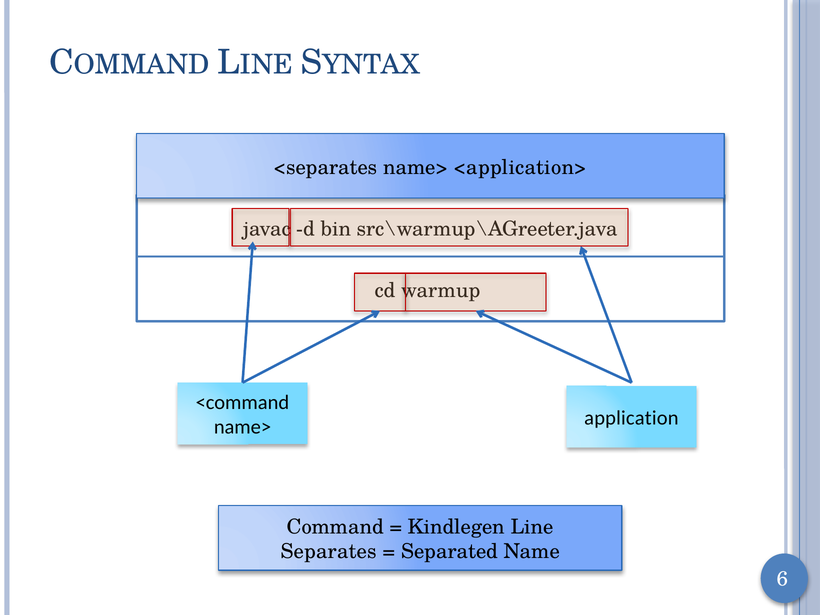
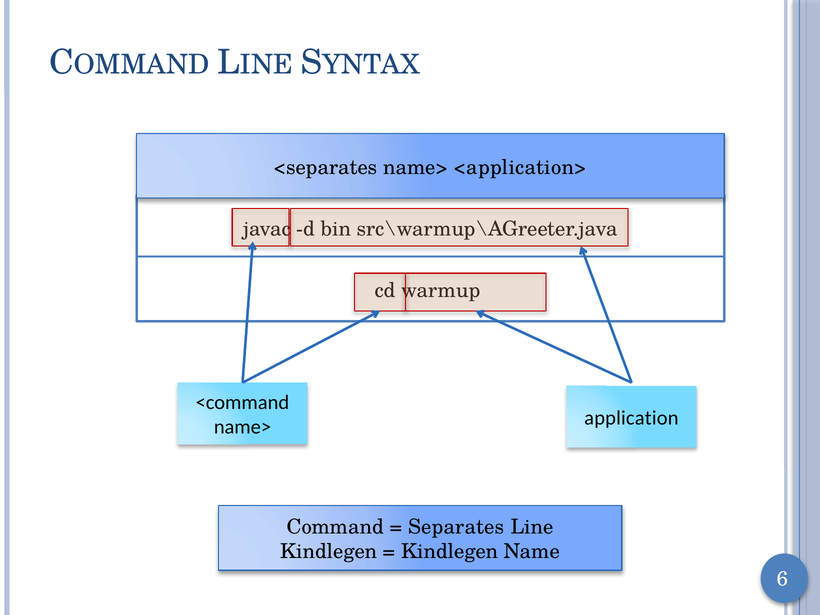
Kindlegen: Kindlegen -> Separates
Separates at (329, 552): Separates -> Kindlegen
Separated at (450, 552): Separated -> Kindlegen
